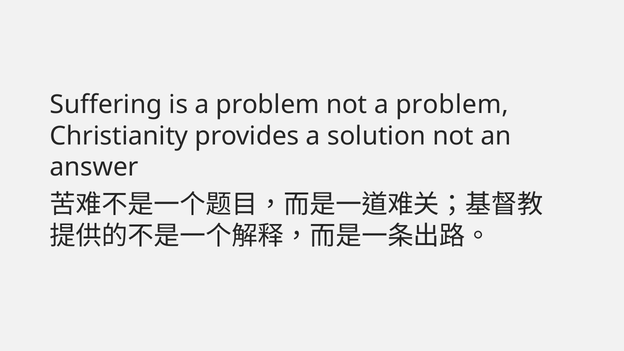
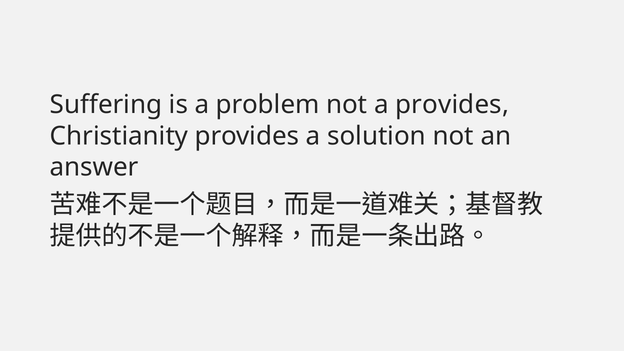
not a problem: problem -> provides
